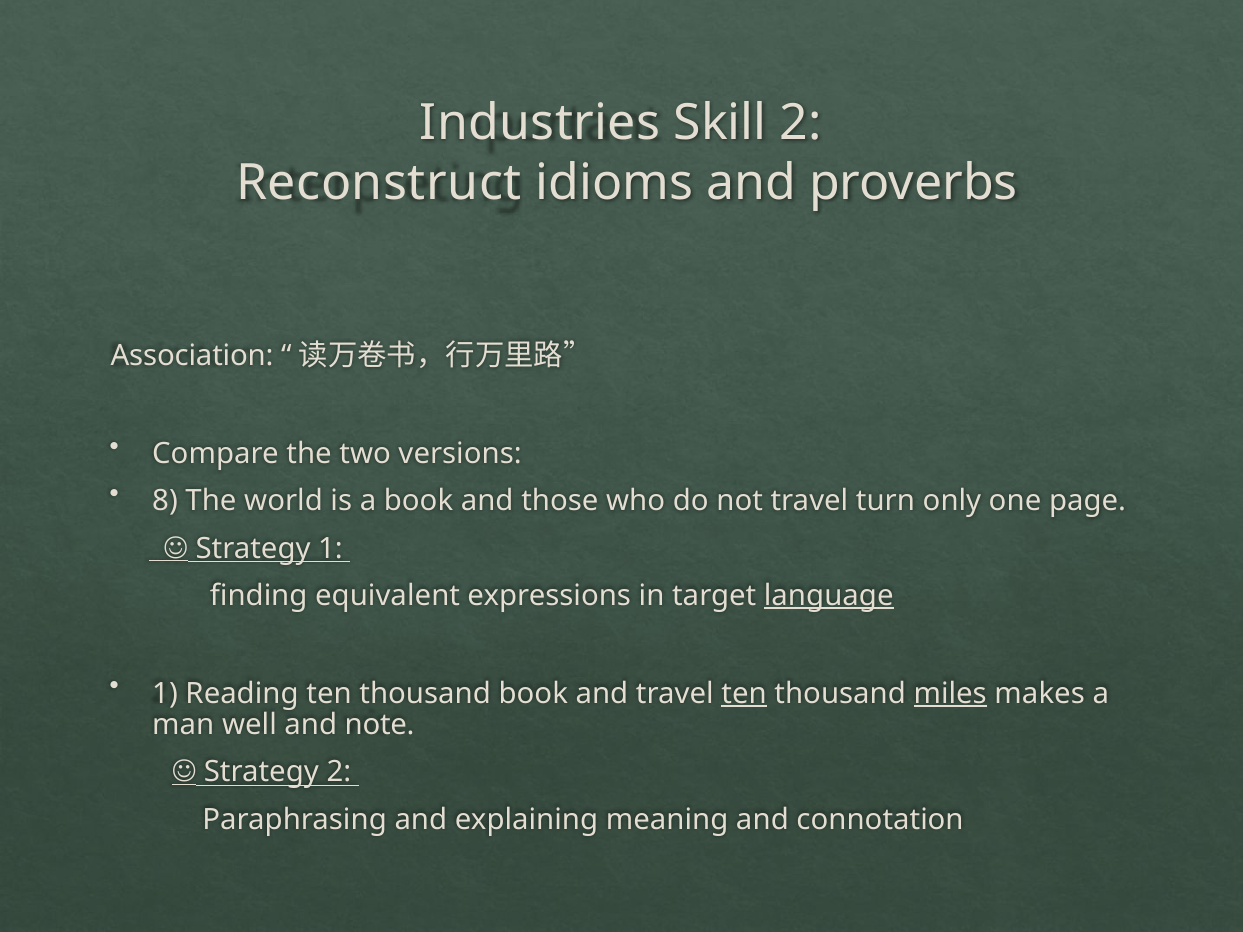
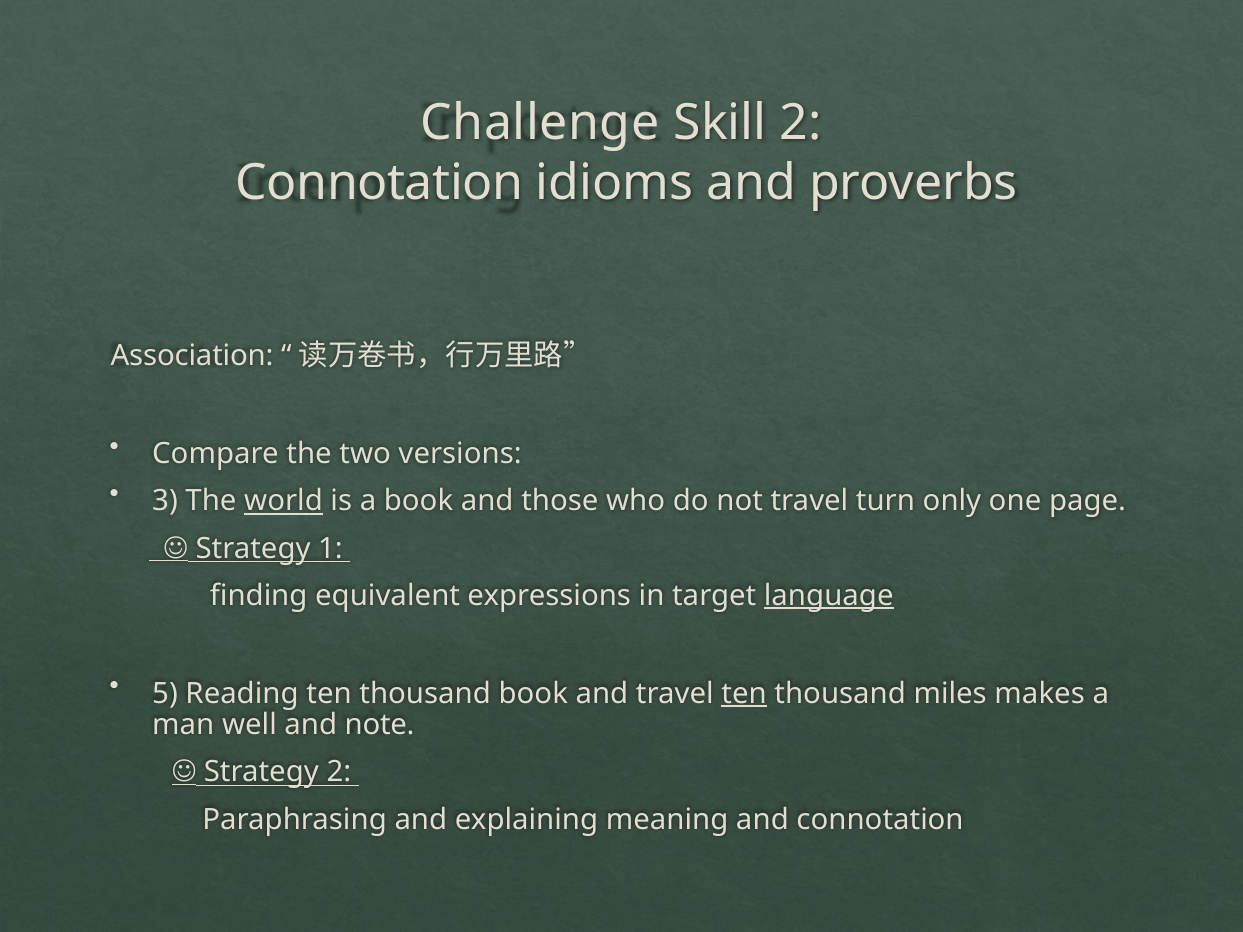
Industries: Industries -> Challenge
Reconstruct at (379, 183): Reconstruct -> Connotation
8: 8 -> 3
world underline: none -> present
1 at (165, 694): 1 -> 5
miles underline: present -> none
